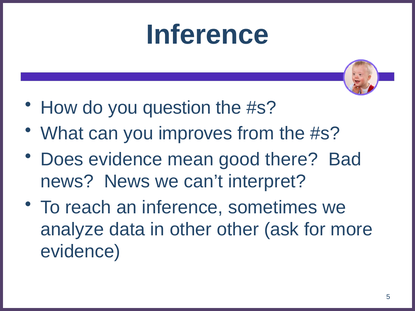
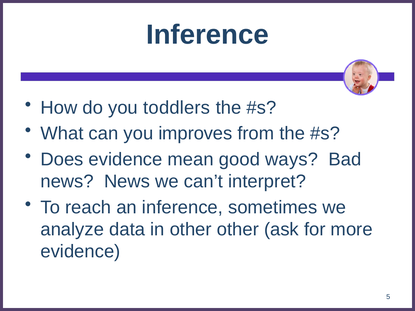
question: question -> toddlers
there: there -> ways
